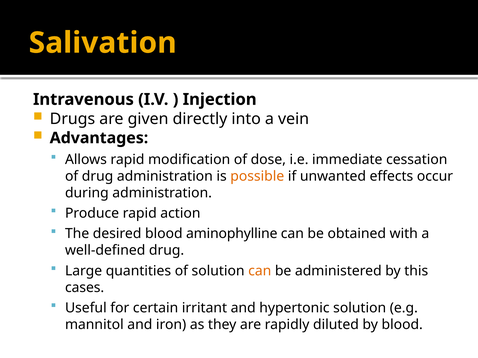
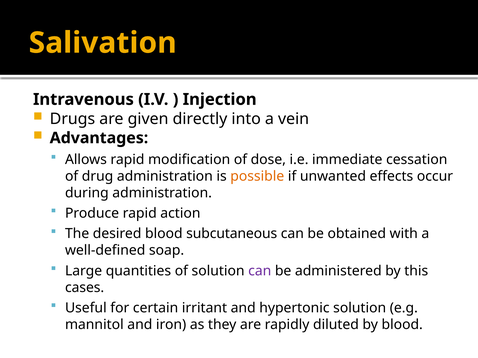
aminophylline: aminophylline -> subcutaneous
well-defined drug: drug -> soap
can at (260, 271) colour: orange -> purple
